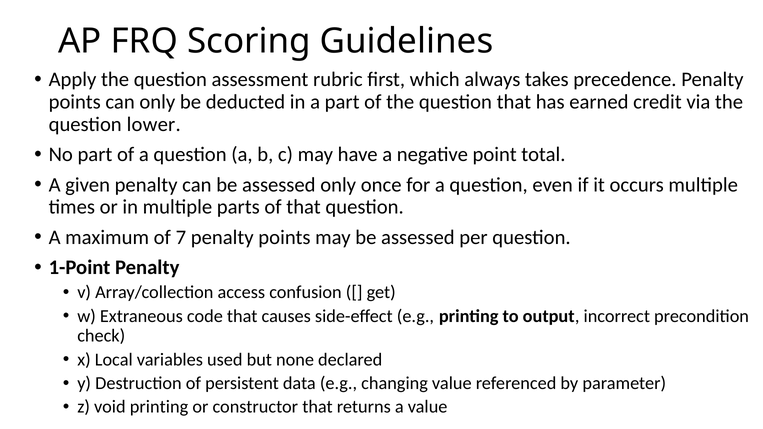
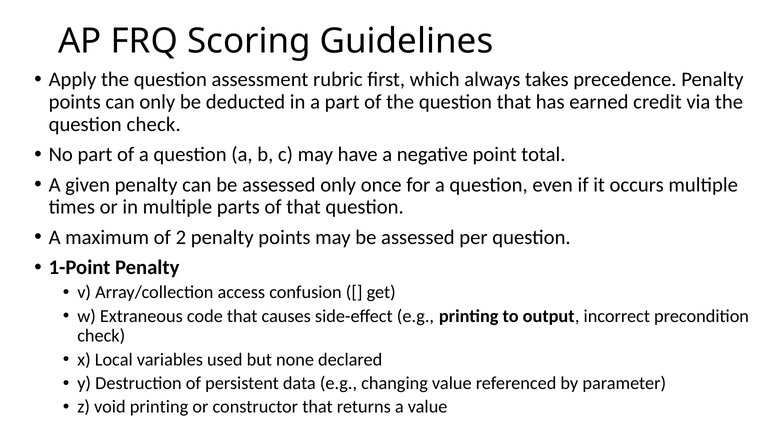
question lower: lower -> check
7: 7 -> 2
